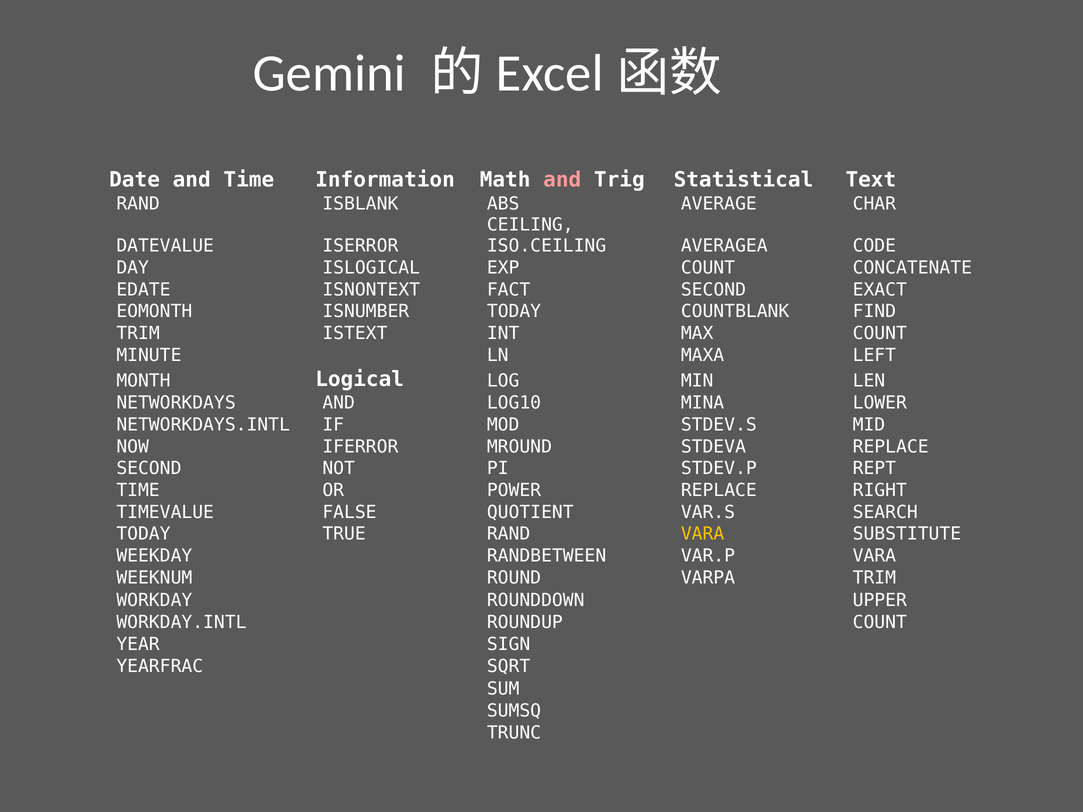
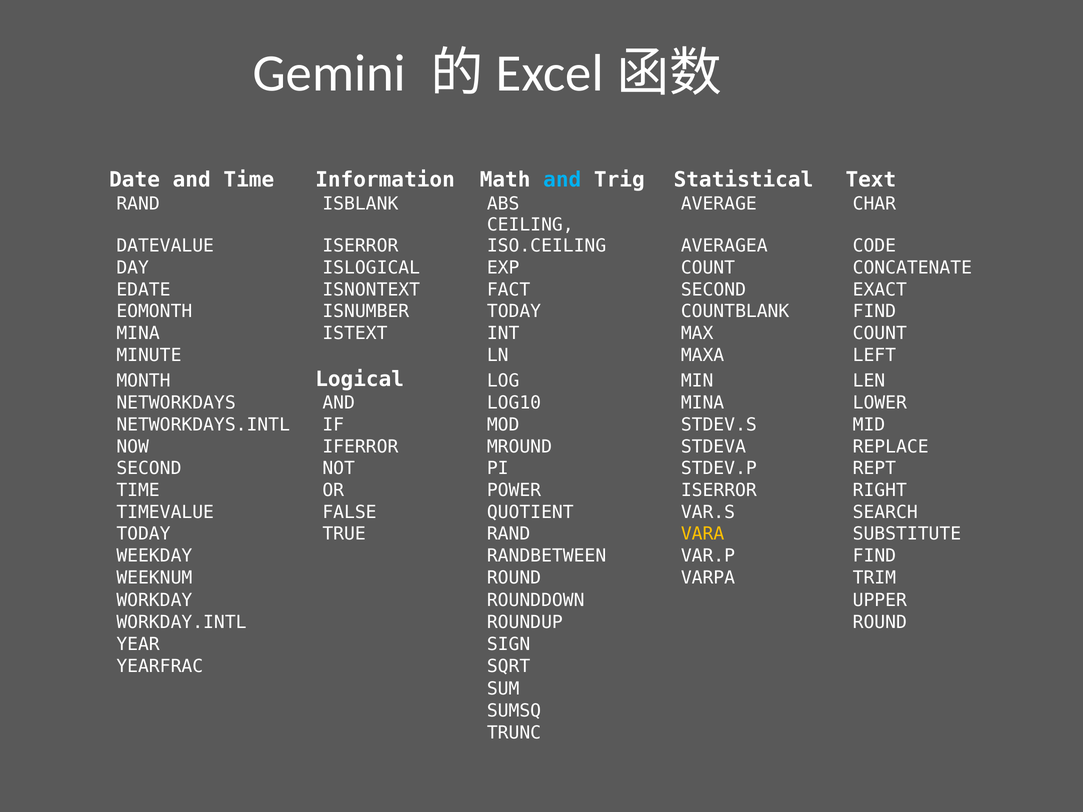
and at (562, 180) colour: pink -> light blue
TRIM at (138, 333): TRIM -> MINA
POWER REPLACE: REPLACE -> ISERROR
VAR.P VARA: VARA -> FIND
ROUNDUP COUNT: COUNT -> ROUND
